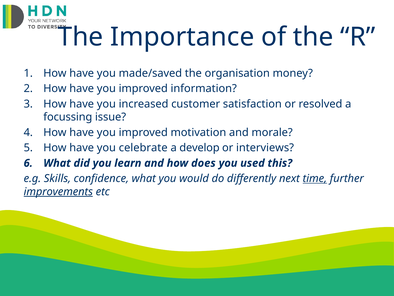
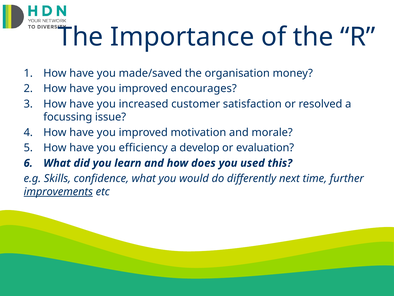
information: information -> encourages
celebrate: celebrate -> efficiency
interviews: interviews -> evaluation
time underline: present -> none
